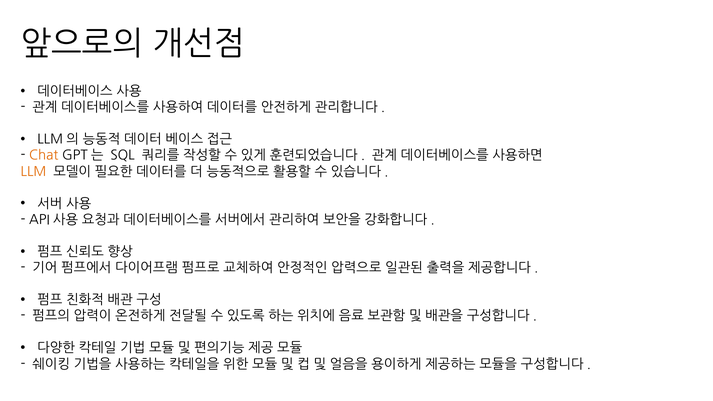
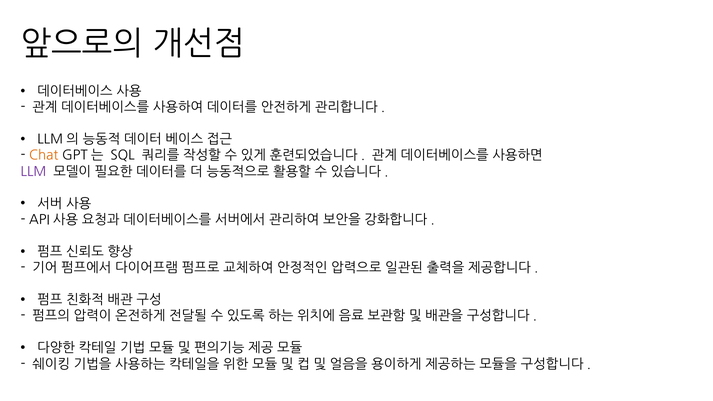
LLM colour: orange -> purple
